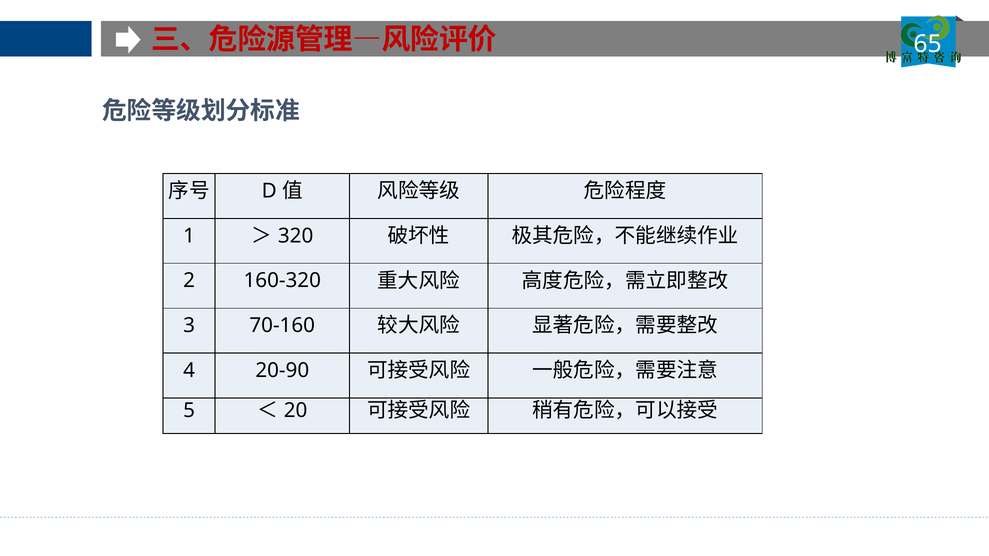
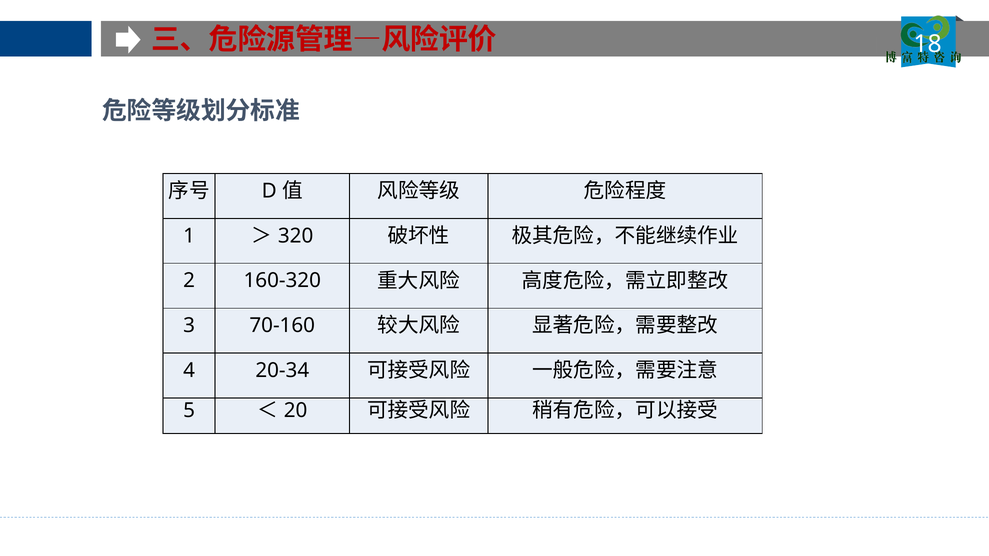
65: 65 -> 18
20-90: 20-90 -> 20-34
